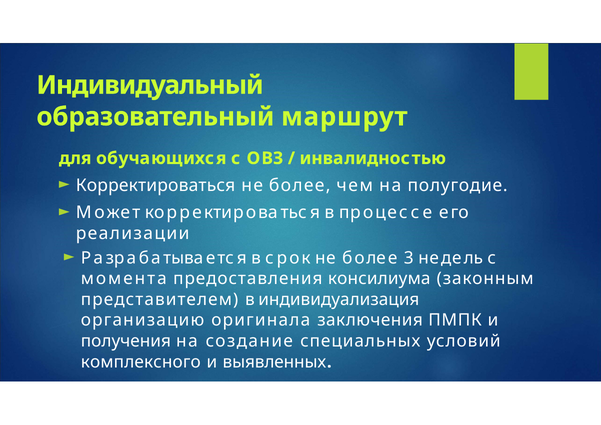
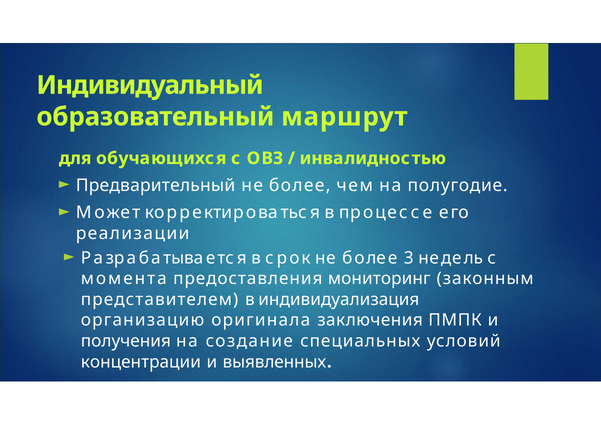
Корректироваться at (156, 186): Корректироваться -> Предварительный
консилиума: консилиума -> мониторинг
комплексного: комплексного -> концентрации
